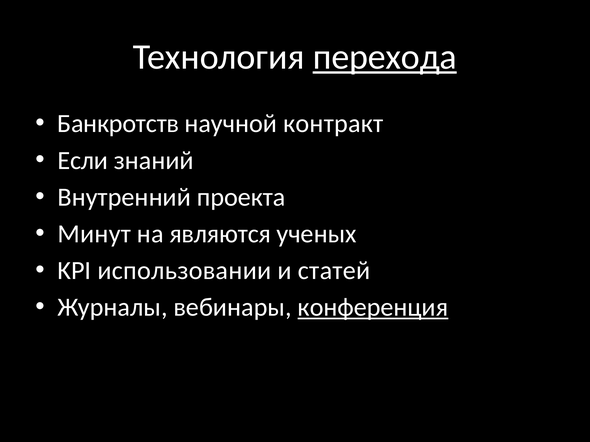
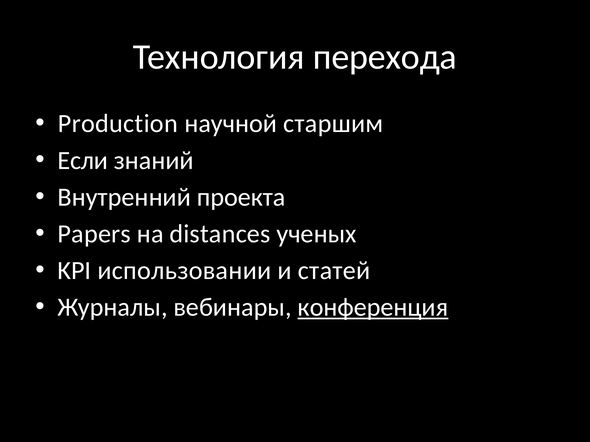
перехода underline: present -> none
Банкротств: Банкротств -> Production
контракт: контракт -> старшим
Минут: Минут -> Papers
являются: являются -> distances
